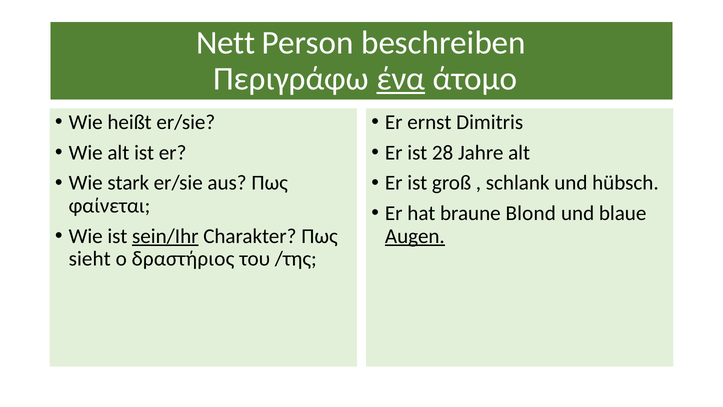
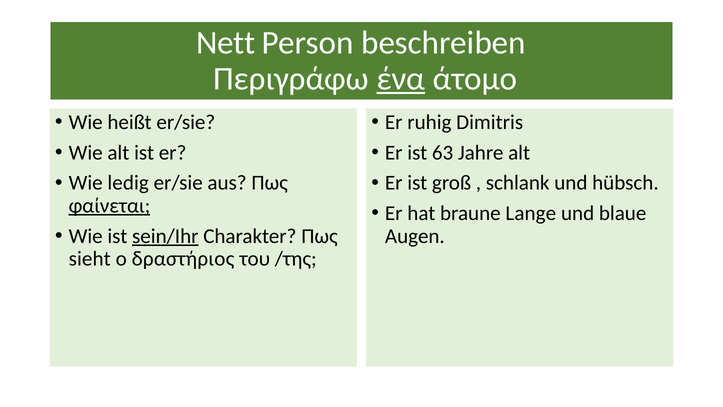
ernst: ernst -> ruhig
28: 28 -> 63
stark: stark -> ledig
φαίνεται underline: none -> present
Blond: Blond -> Lange
Augen underline: present -> none
